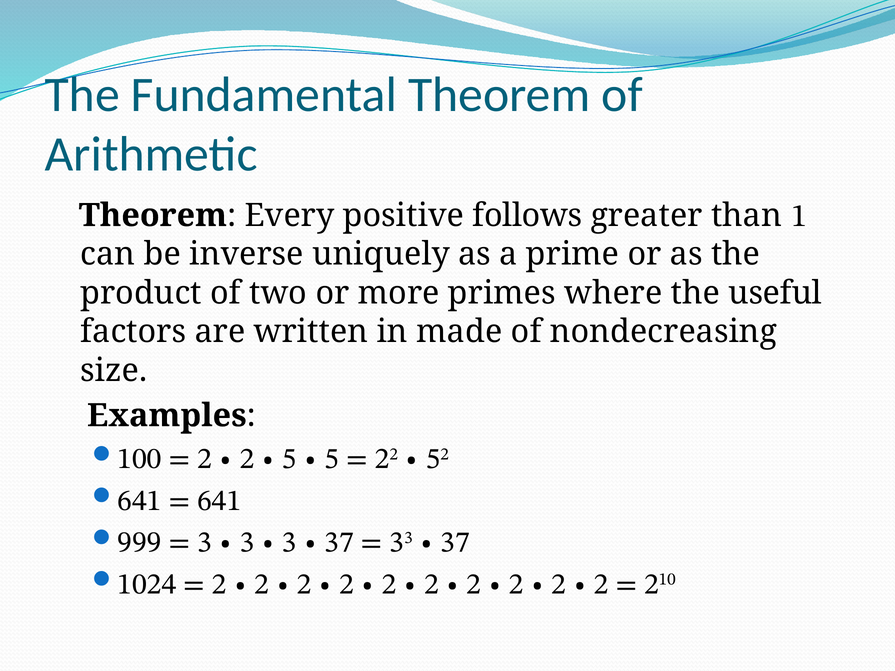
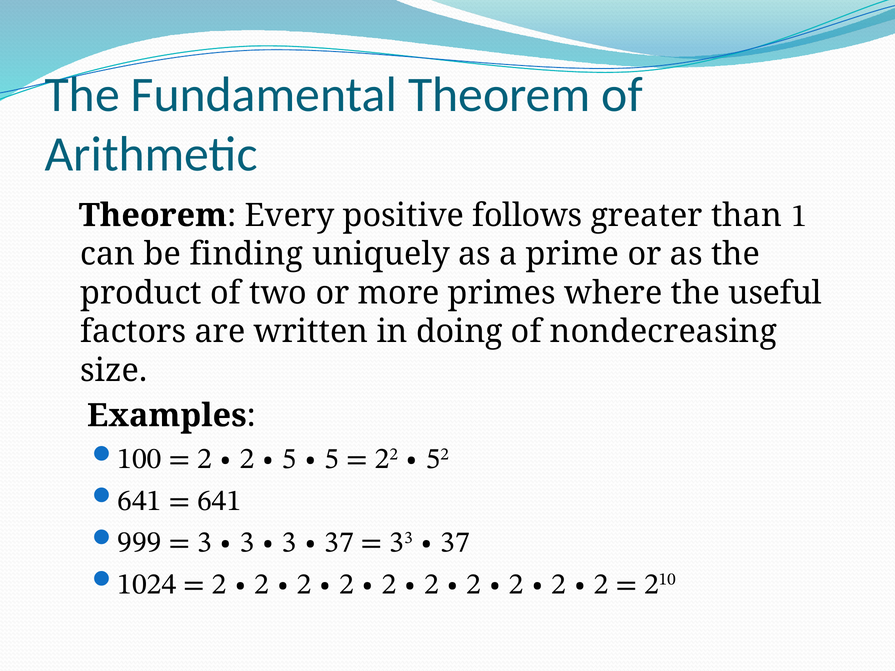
inverse: inverse -> finding
made: made -> doing
